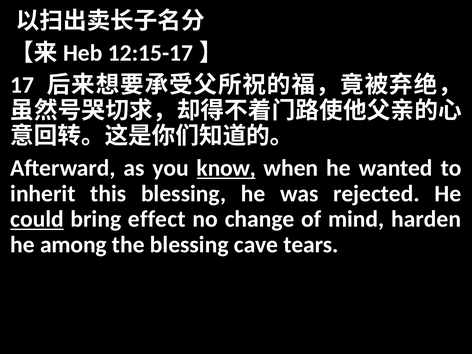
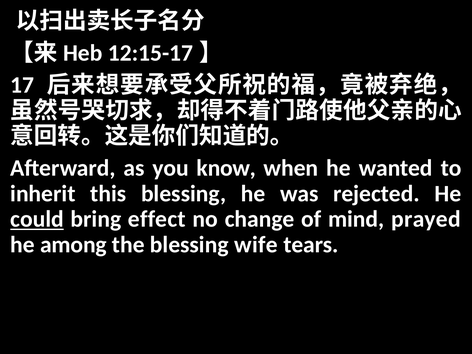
know underline: present -> none
harden: harden -> prayed
cave: cave -> wife
